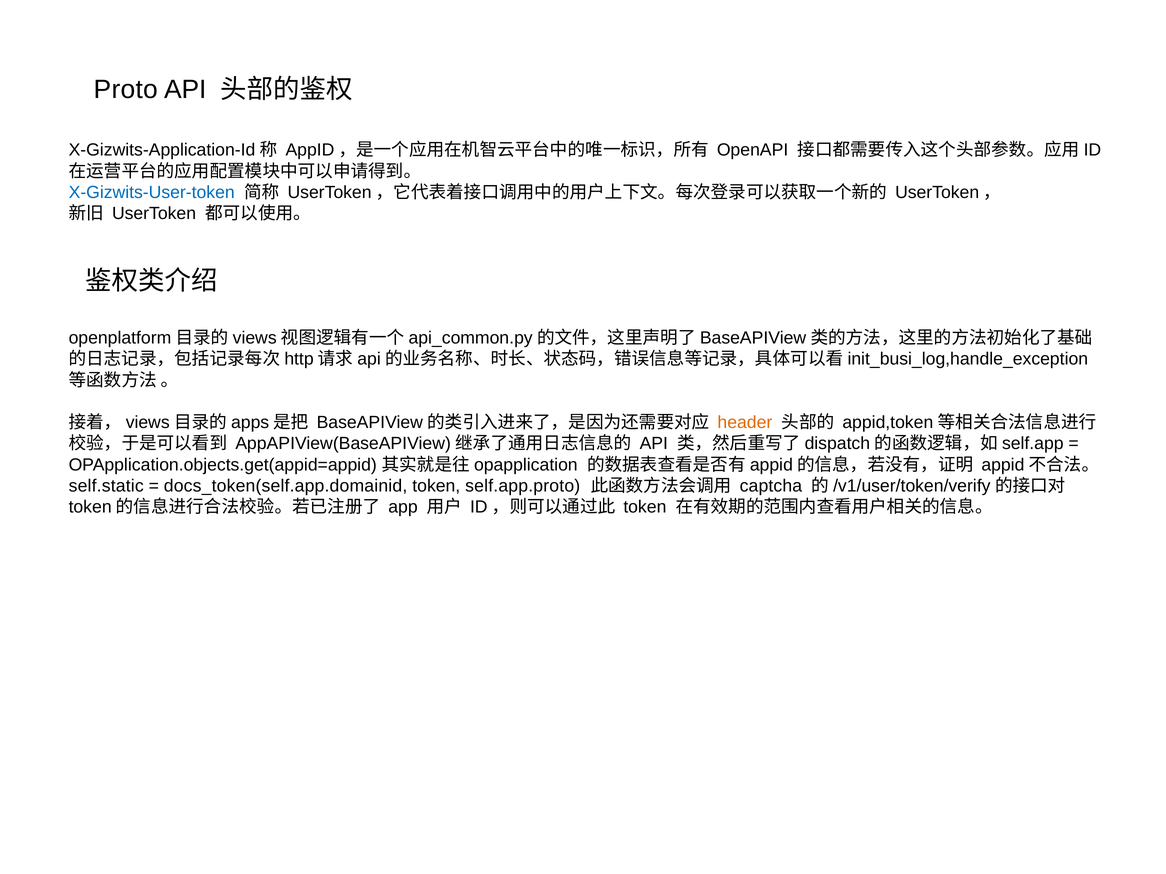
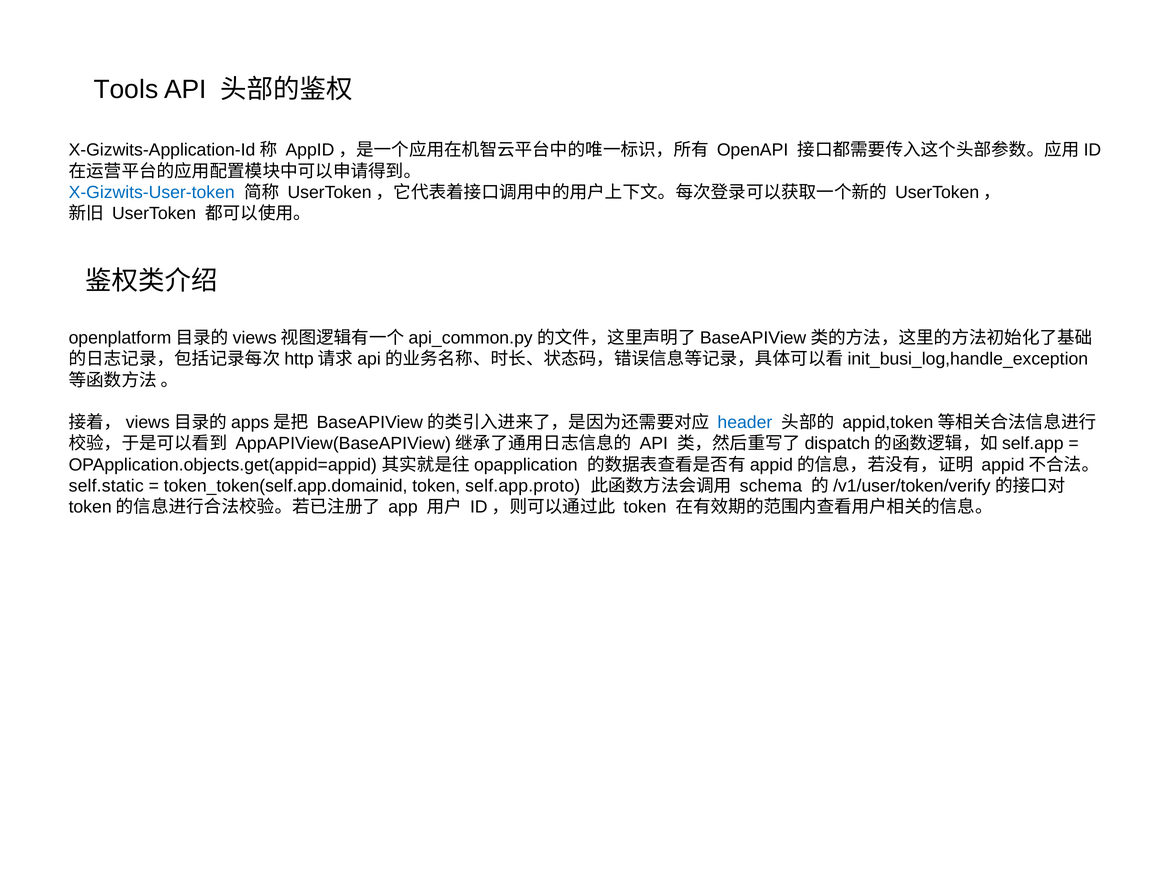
Proto: Proto -> Tools
header colour: orange -> blue
docs_token(self.app.domainid: docs_token(self.app.domainid -> token_token(self.app.domainid
captcha: captcha -> schema
